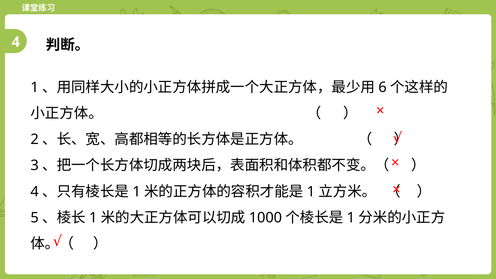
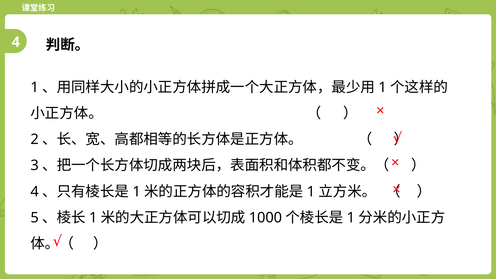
6 at (383, 87): 6 -> 1
